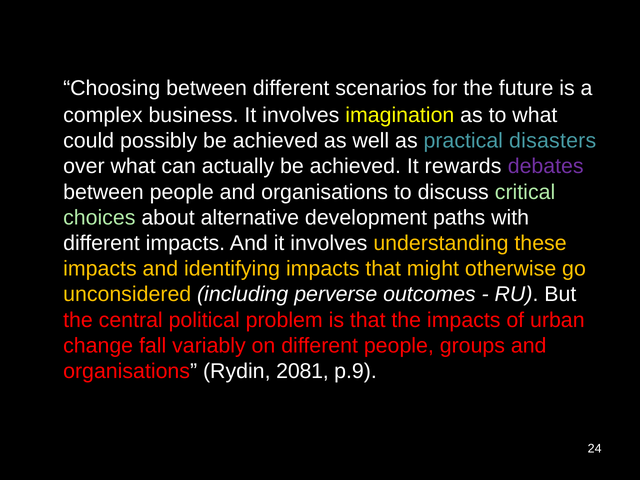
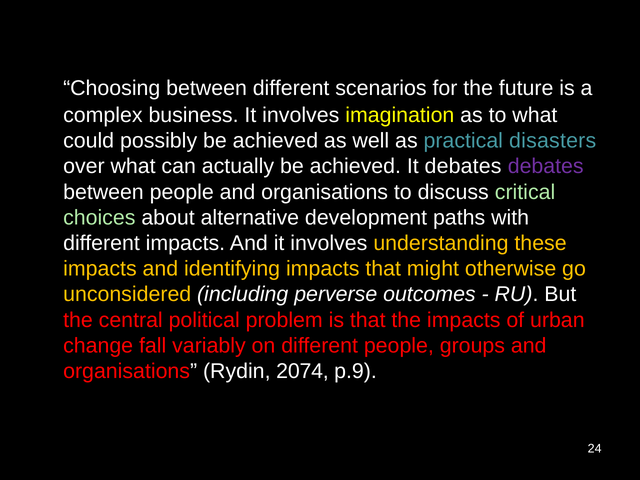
It rewards: rewards -> debates
2081: 2081 -> 2074
